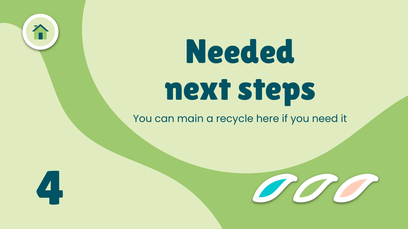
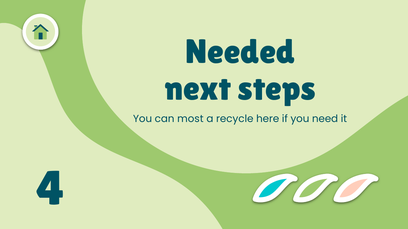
main: main -> most
